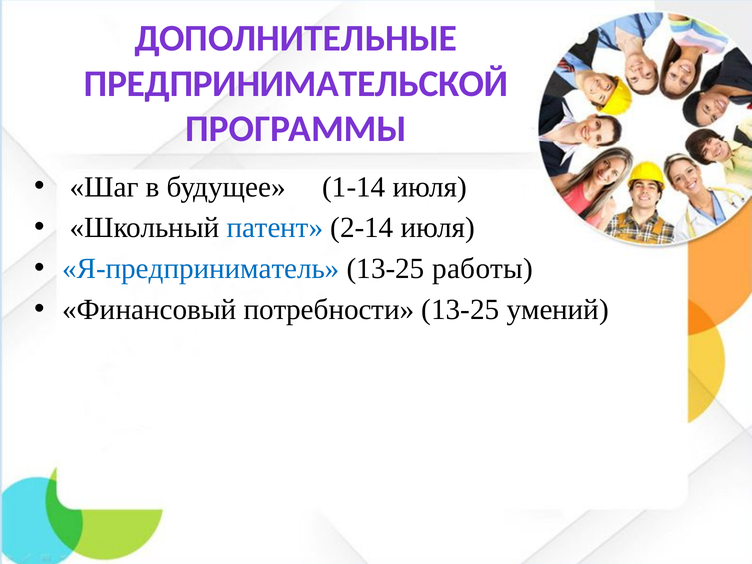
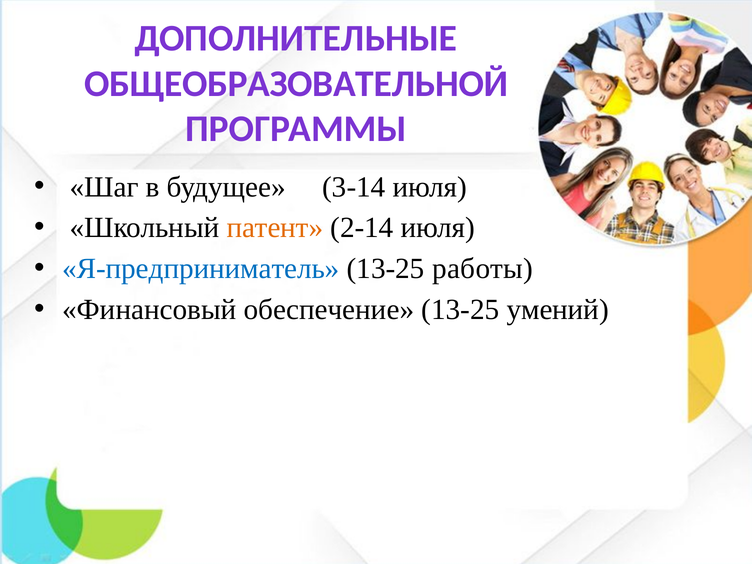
ПРЕДПРИНИМАТЕЛЬСКОЙ: ПРЕДПРИНИМАТЕЛЬСКОЙ -> ОБЩЕОБРАЗОВАТЕЛЬНОЙ
1-14: 1-14 -> 3-14
патент colour: blue -> orange
потребности: потребности -> обеспечение
